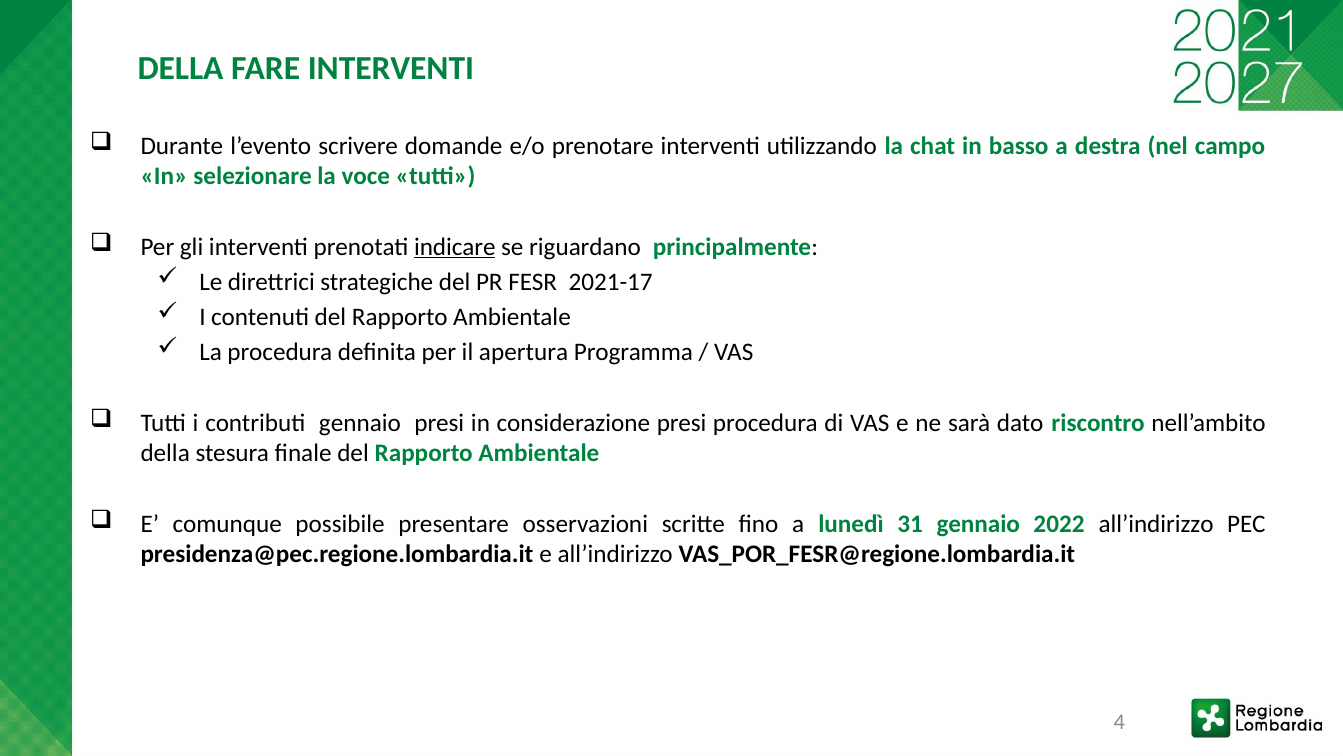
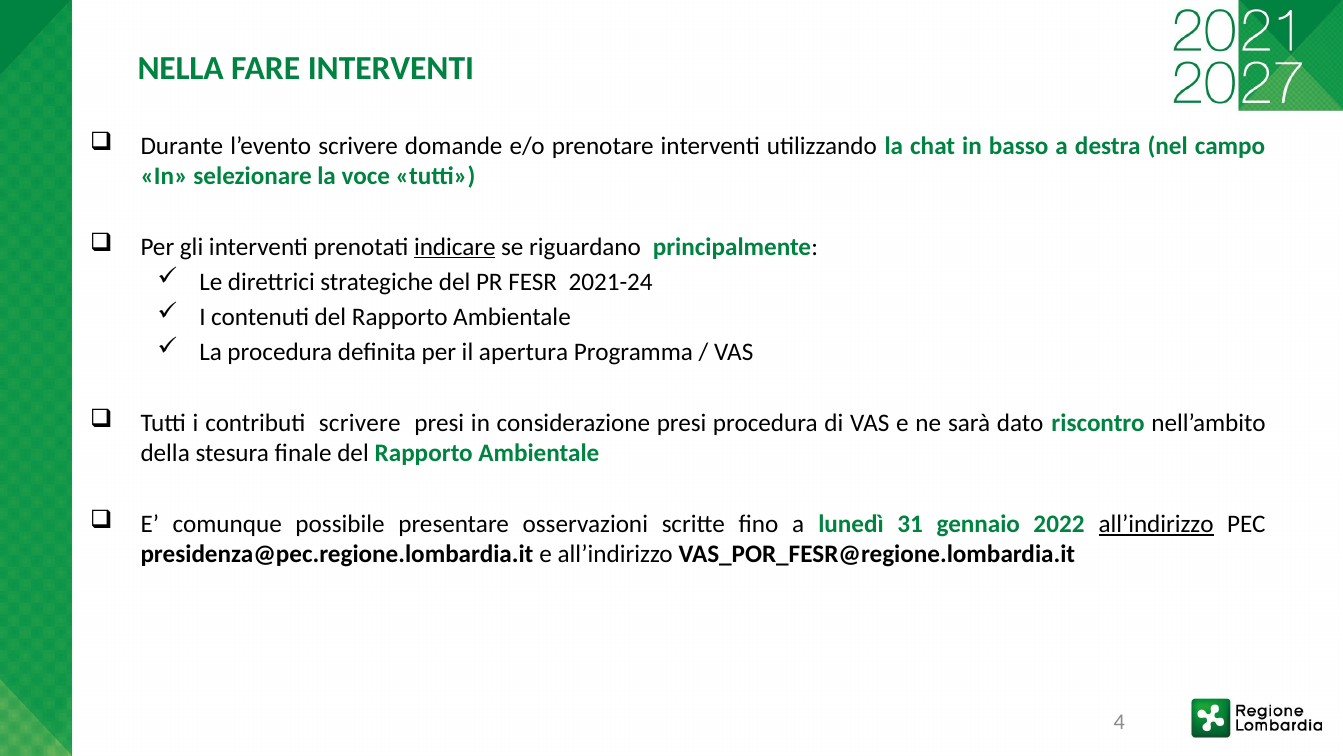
DELLA at (181, 68): DELLA -> NELLA
2021-17: 2021-17 -> 2021-24
contributi gennaio: gennaio -> scrivere
all’indirizzo at (1156, 524) underline: none -> present
